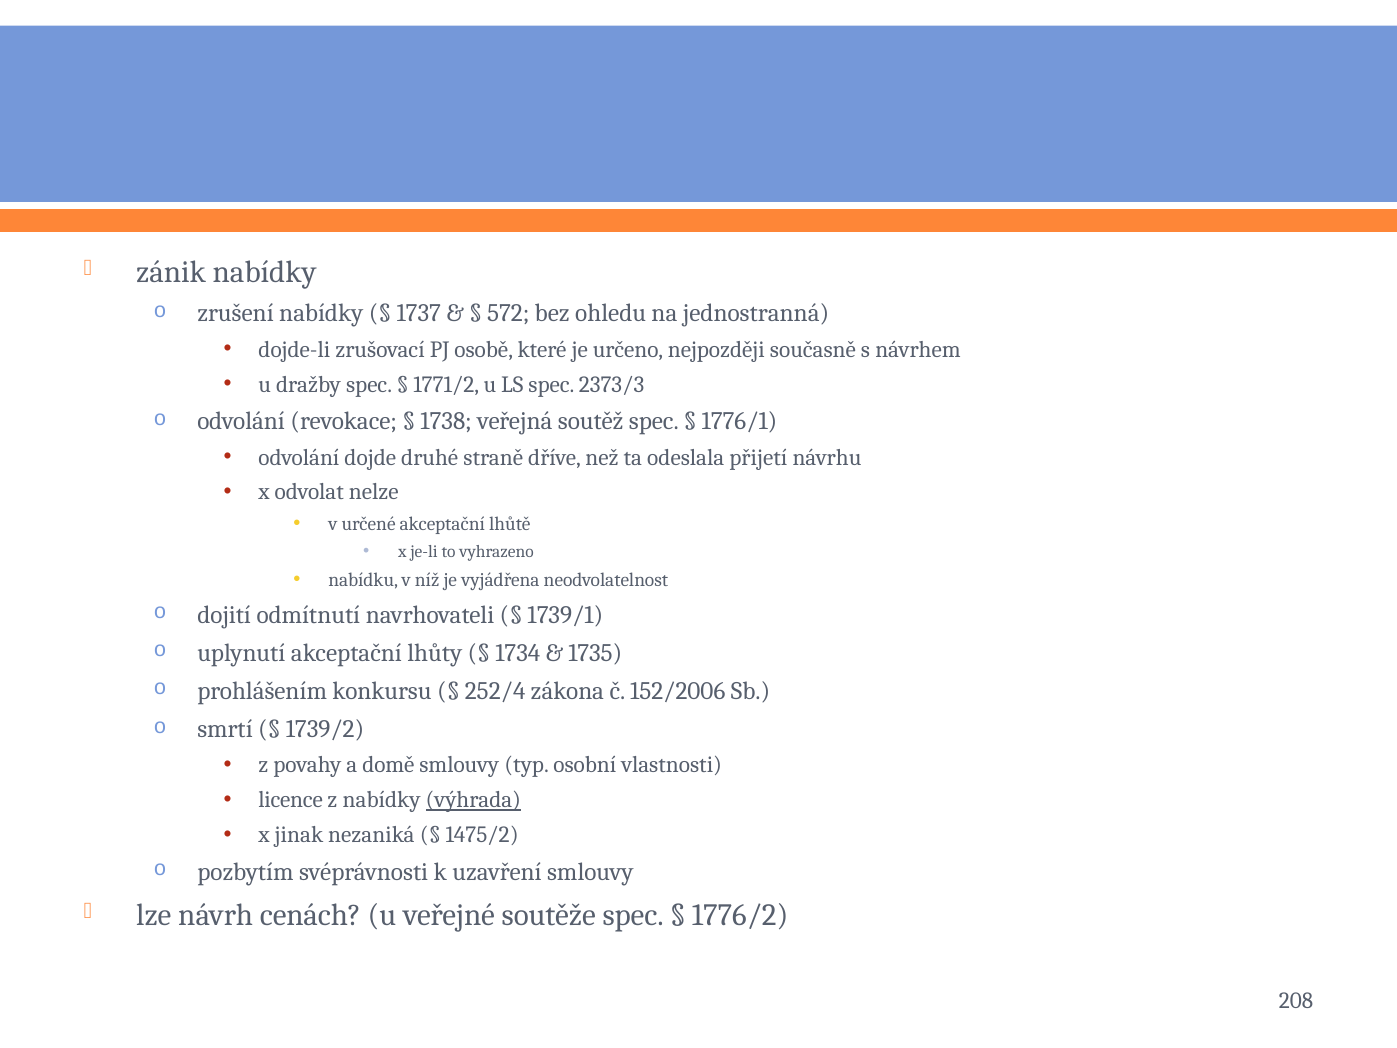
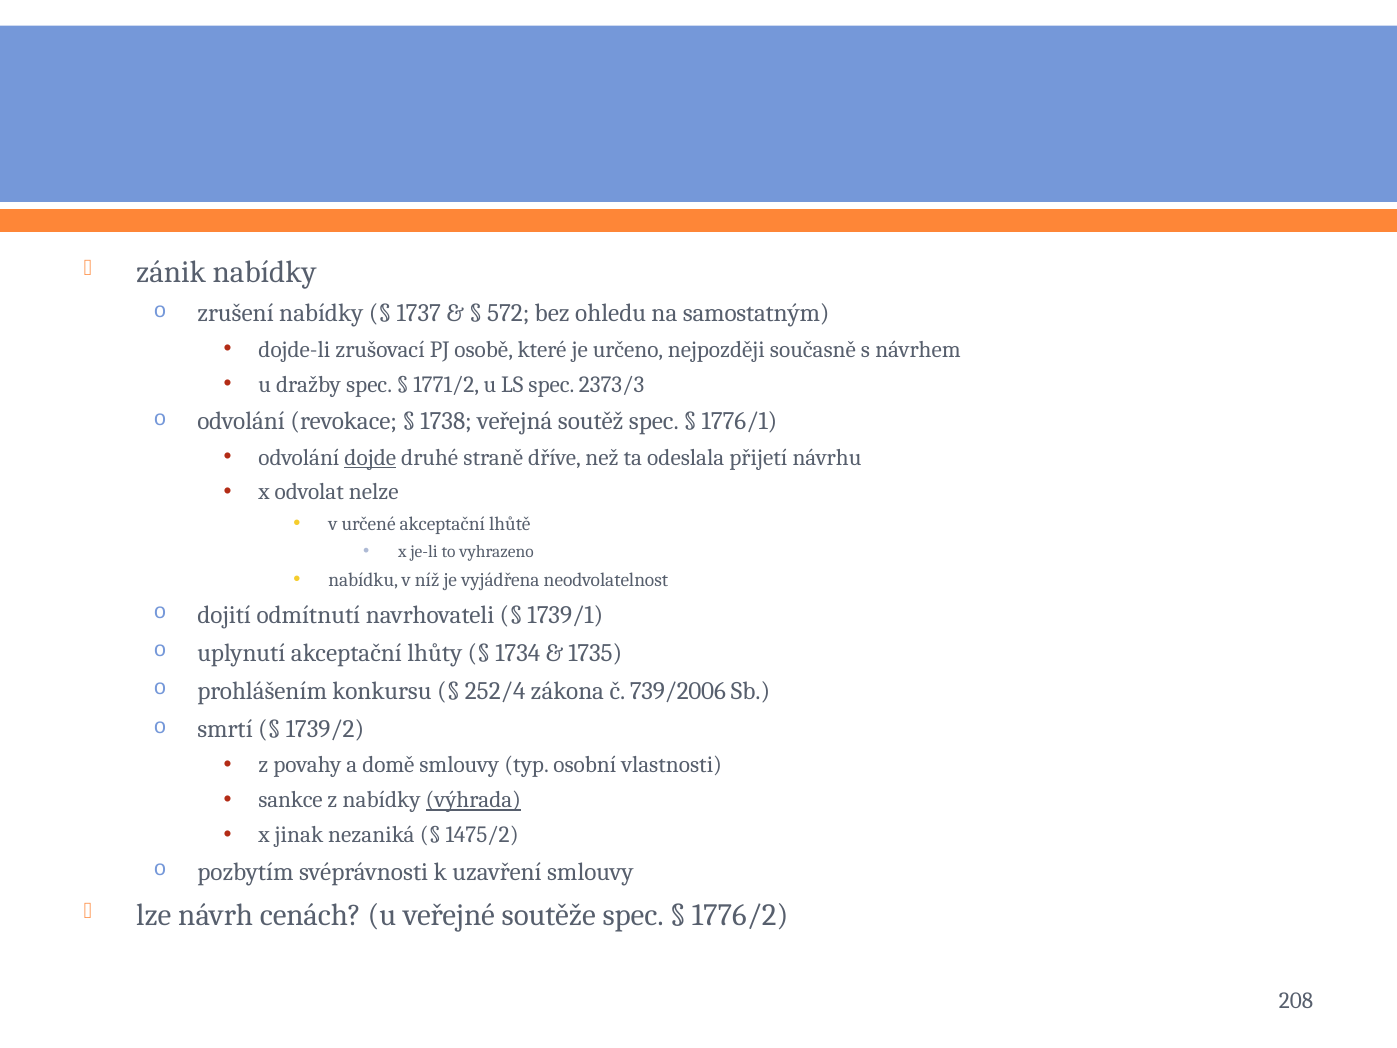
jednostranná: jednostranná -> samostatným
dojde underline: none -> present
152/2006: 152/2006 -> 739/2006
licence: licence -> sankce
